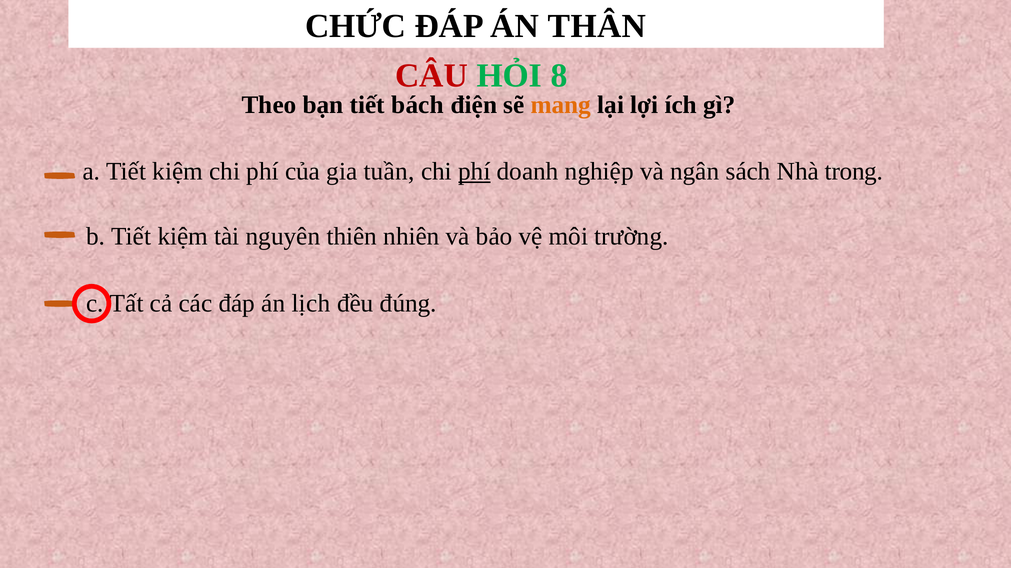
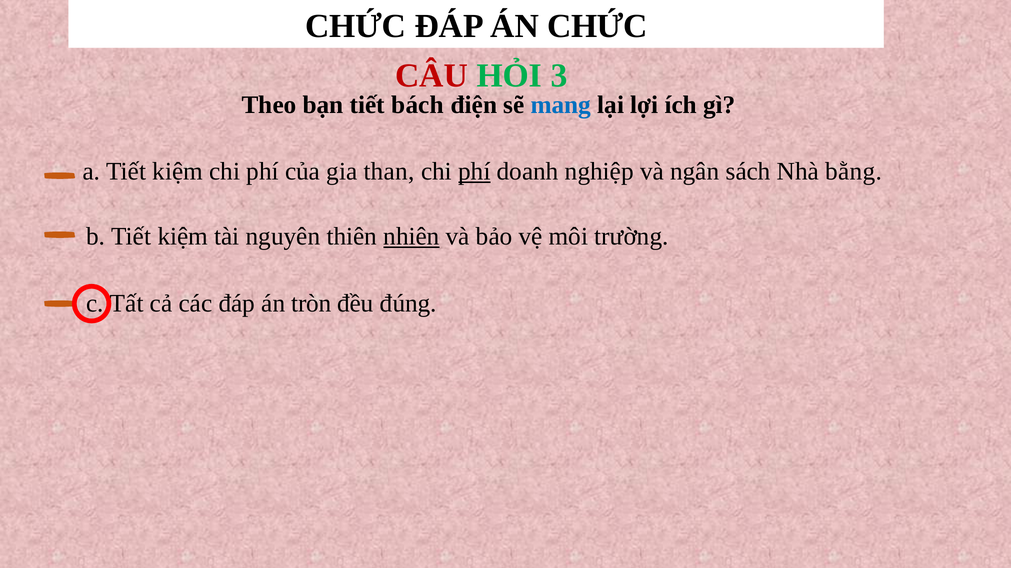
ÁN THÂN: THÂN -> CHỨC
8: 8 -> 3
mang colour: orange -> blue
tuần: tuần -> than
trong: trong -> bằng
nhiên underline: none -> present
lịch: lịch -> tròn
